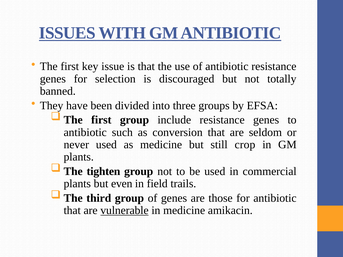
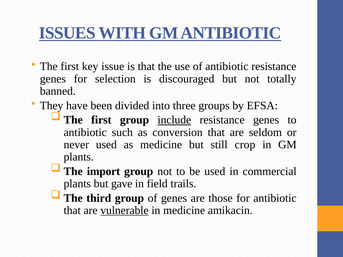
include underline: none -> present
tighten: tighten -> import
even: even -> gave
